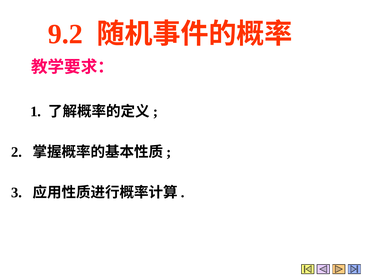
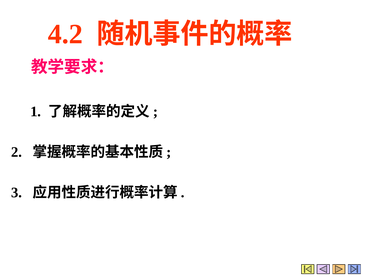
9.2: 9.2 -> 4.2
